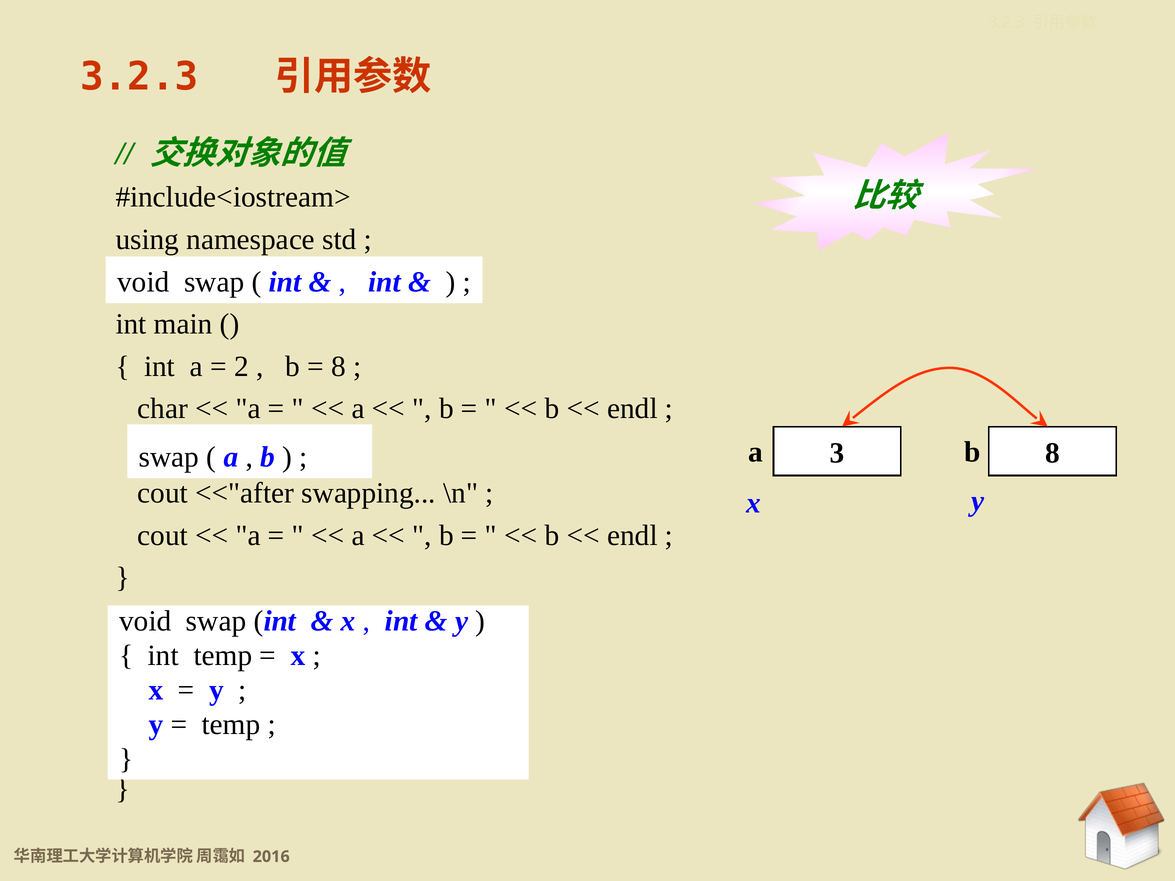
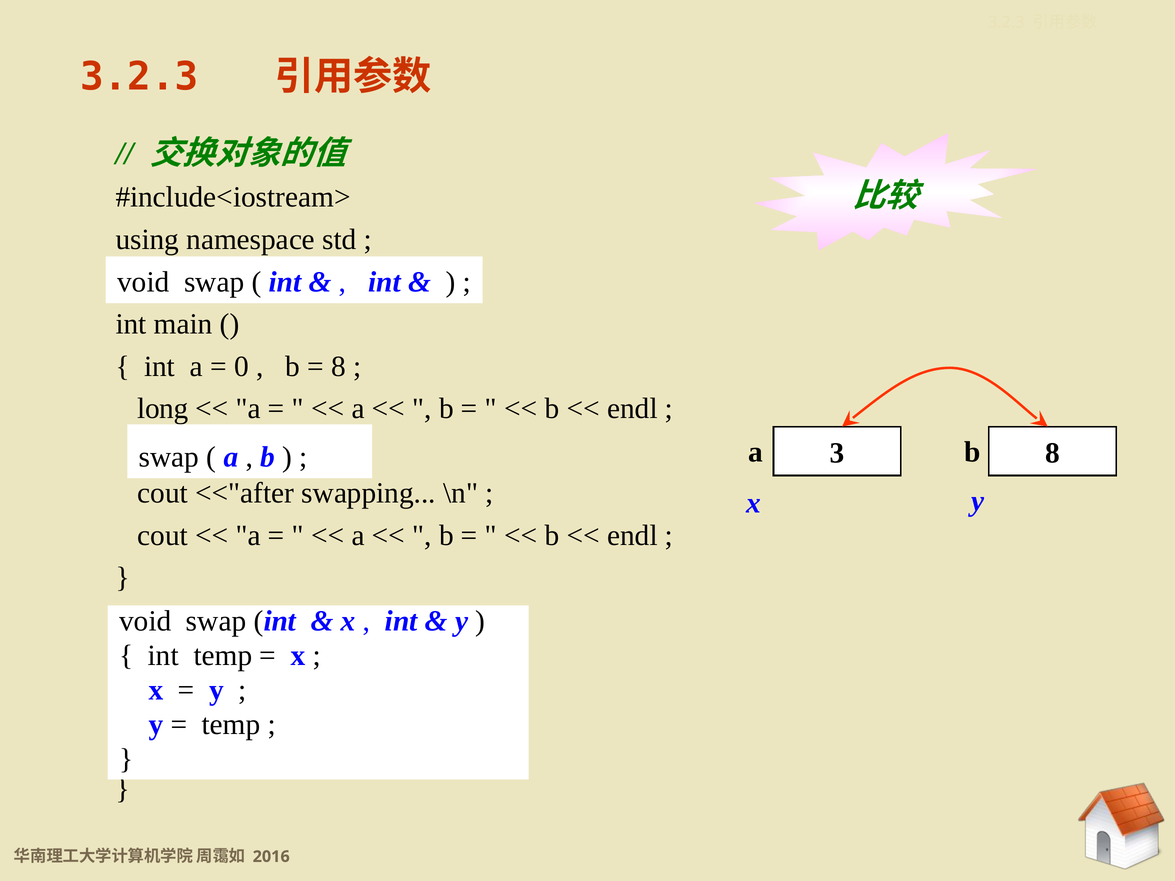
2: 2 -> 0
char: char -> long
